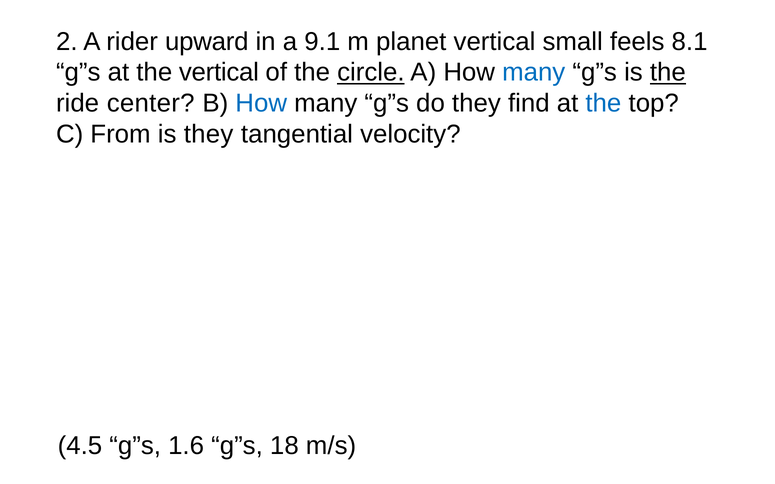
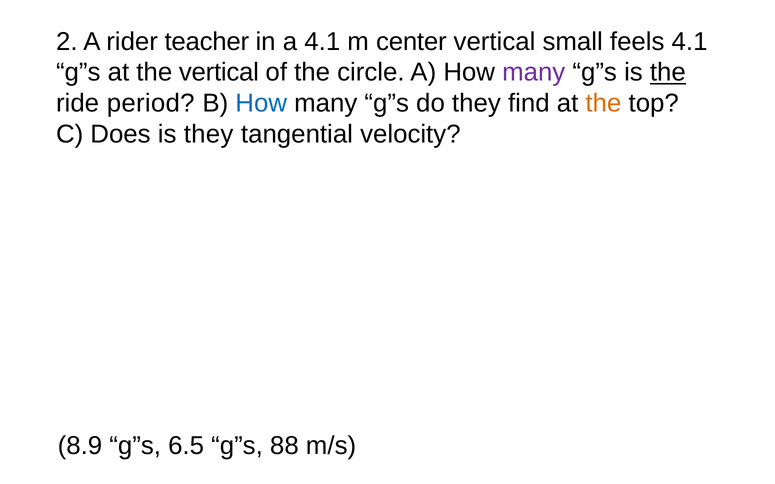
upward: upward -> teacher
a 9.1: 9.1 -> 4.1
planet: planet -> center
feels 8.1: 8.1 -> 4.1
circle underline: present -> none
many at (534, 73) colour: blue -> purple
center: center -> period
the at (603, 104) colour: blue -> orange
From: From -> Does
4.5: 4.5 -> 8.9
1.6: 1.6 -> 6.5
18: 18 -> 88
